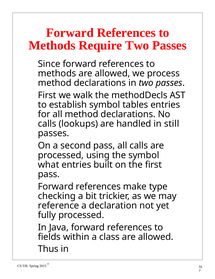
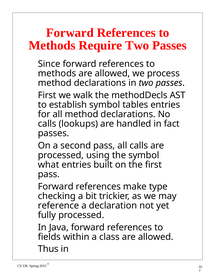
still: still -> fact
